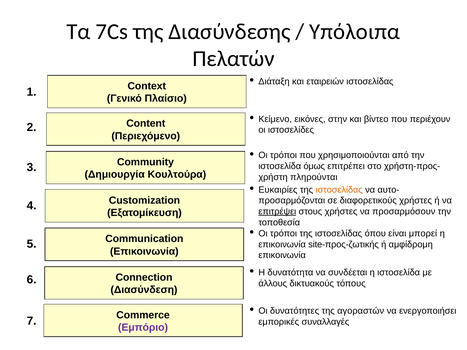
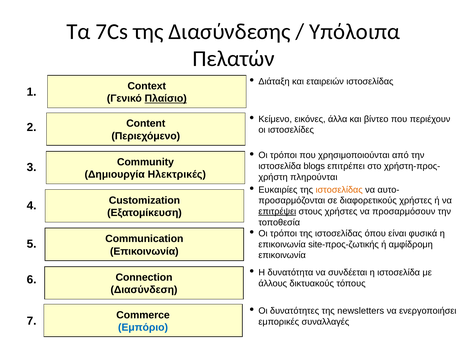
Πλαίσιο underline: none -> present
στην: στην -> άλλα
όμως: όμως -> blogs
Κουλτούρα: Κουλτούρα -> Ηλεκτρικές
μπορεί: μπορεί -> φυσικά
αγοραστών: αγοραστών -> newsletters
Εμπόριο colour: purple -> blue
